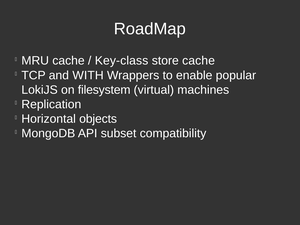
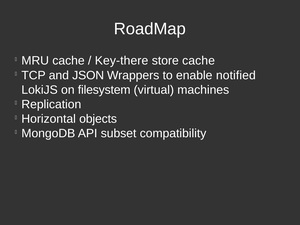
Key-class: Key-class -> Key-there
WITH: WITH -> JSON
popular: popular -> notified
